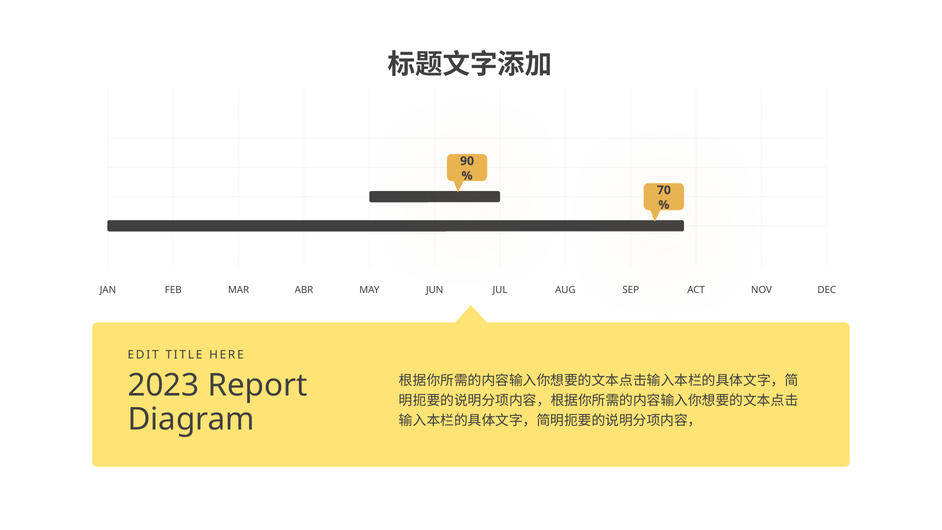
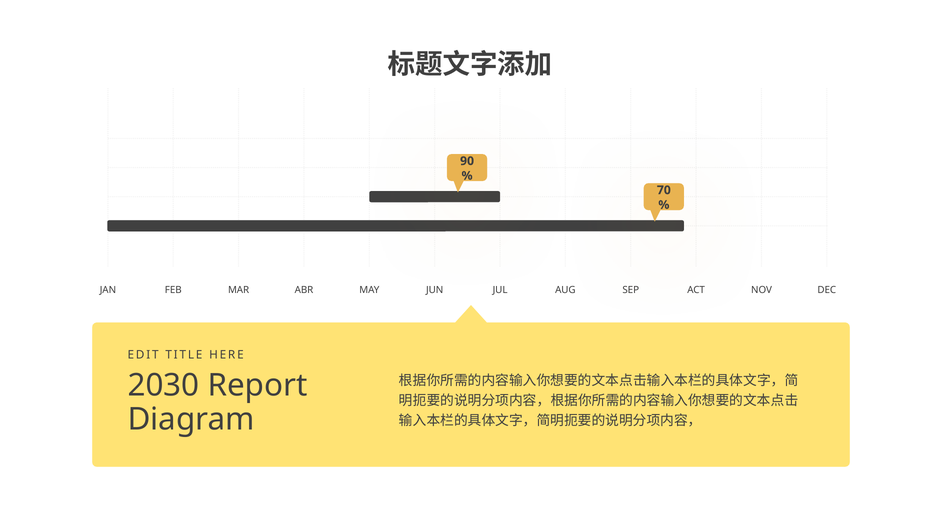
2023: 2023 -> 2030
